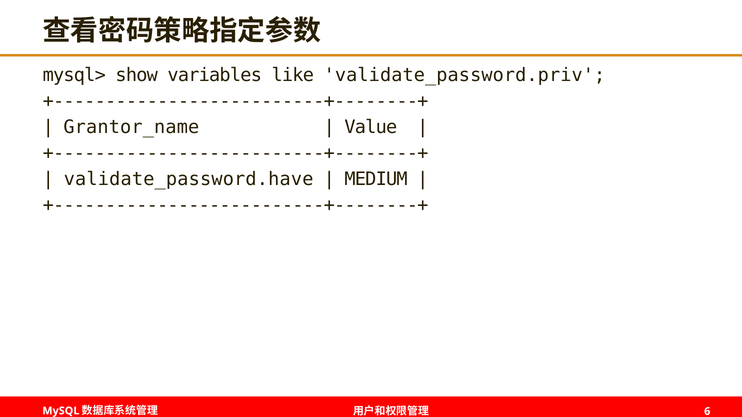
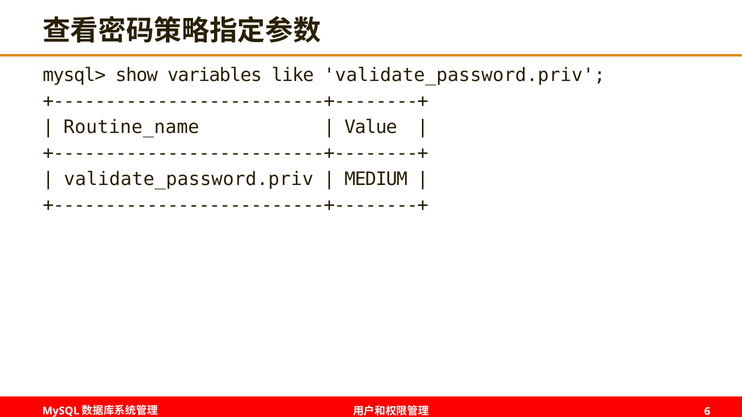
Grantor_name: Grantor_name -> Routine_name
validate_password.have at (189, 179): validate_password.have -> validate_password.priv
